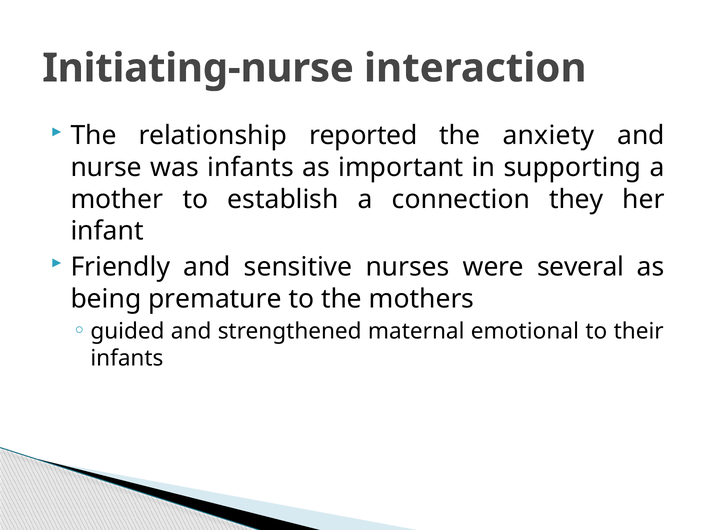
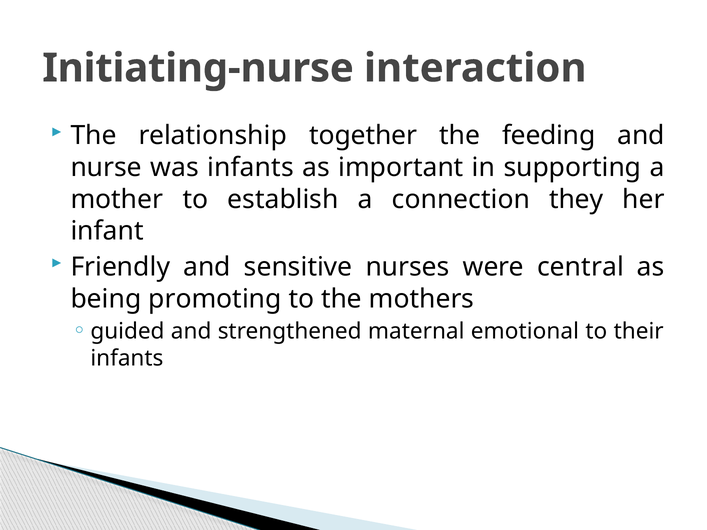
reported: reported -> together
anxiety: anxiety -> feeding
several: several -> central
premature: premature -> promoting
